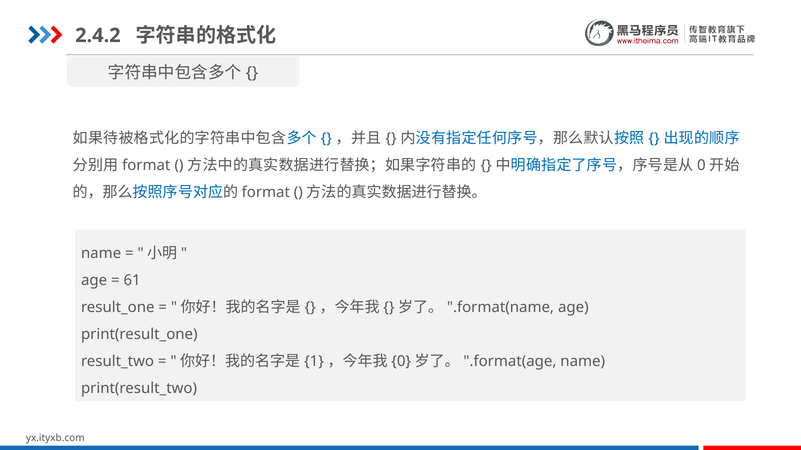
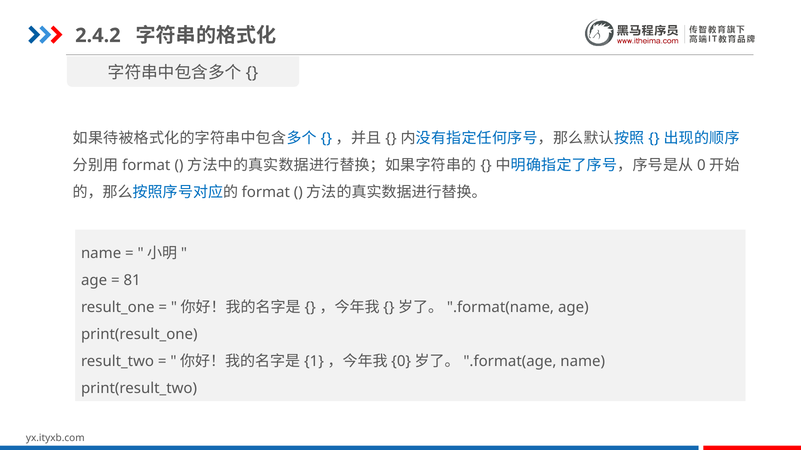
61: 61 -> 81
